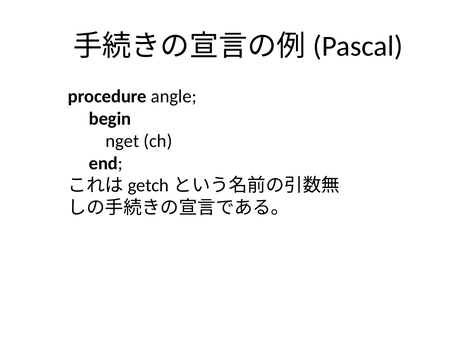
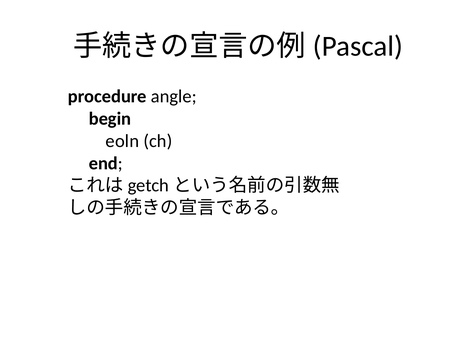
nget: nget -> eoln
